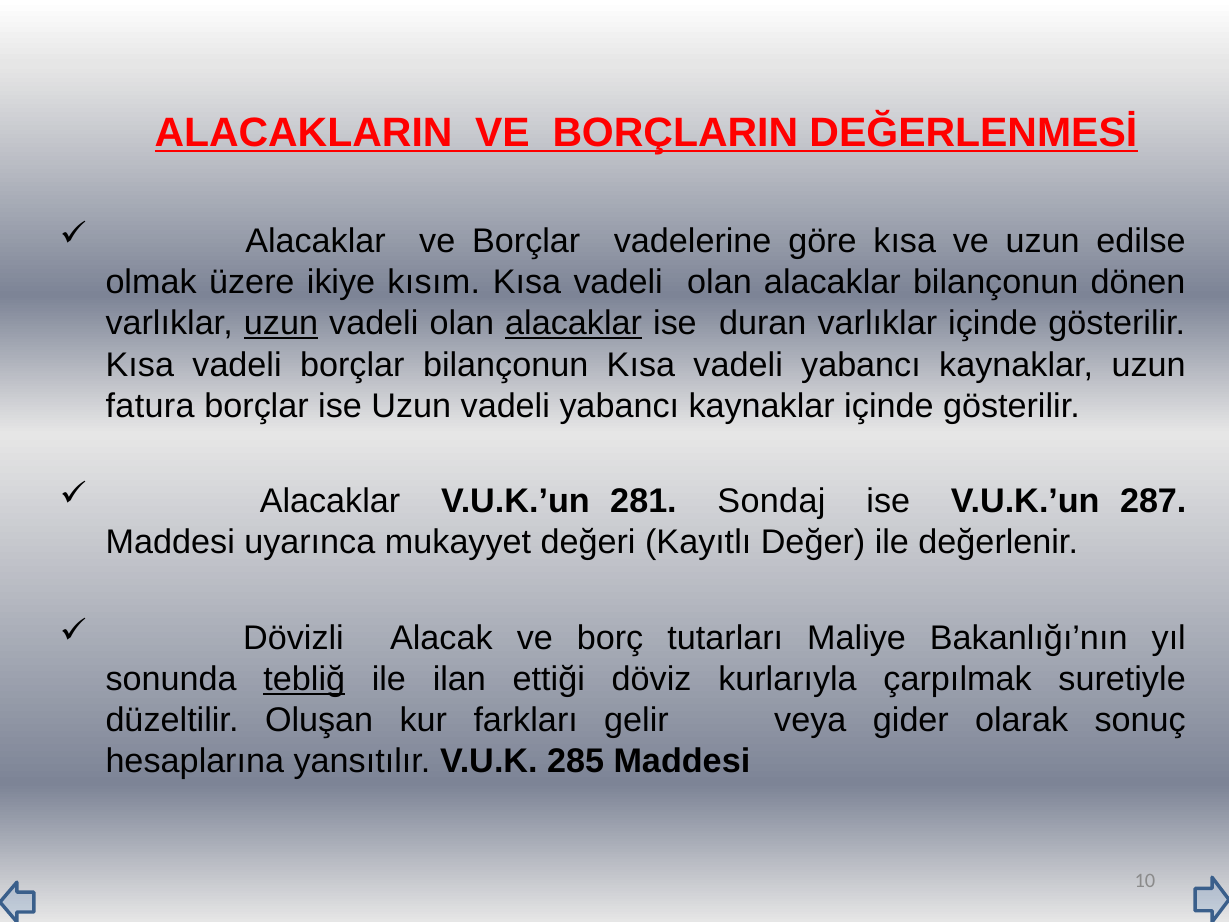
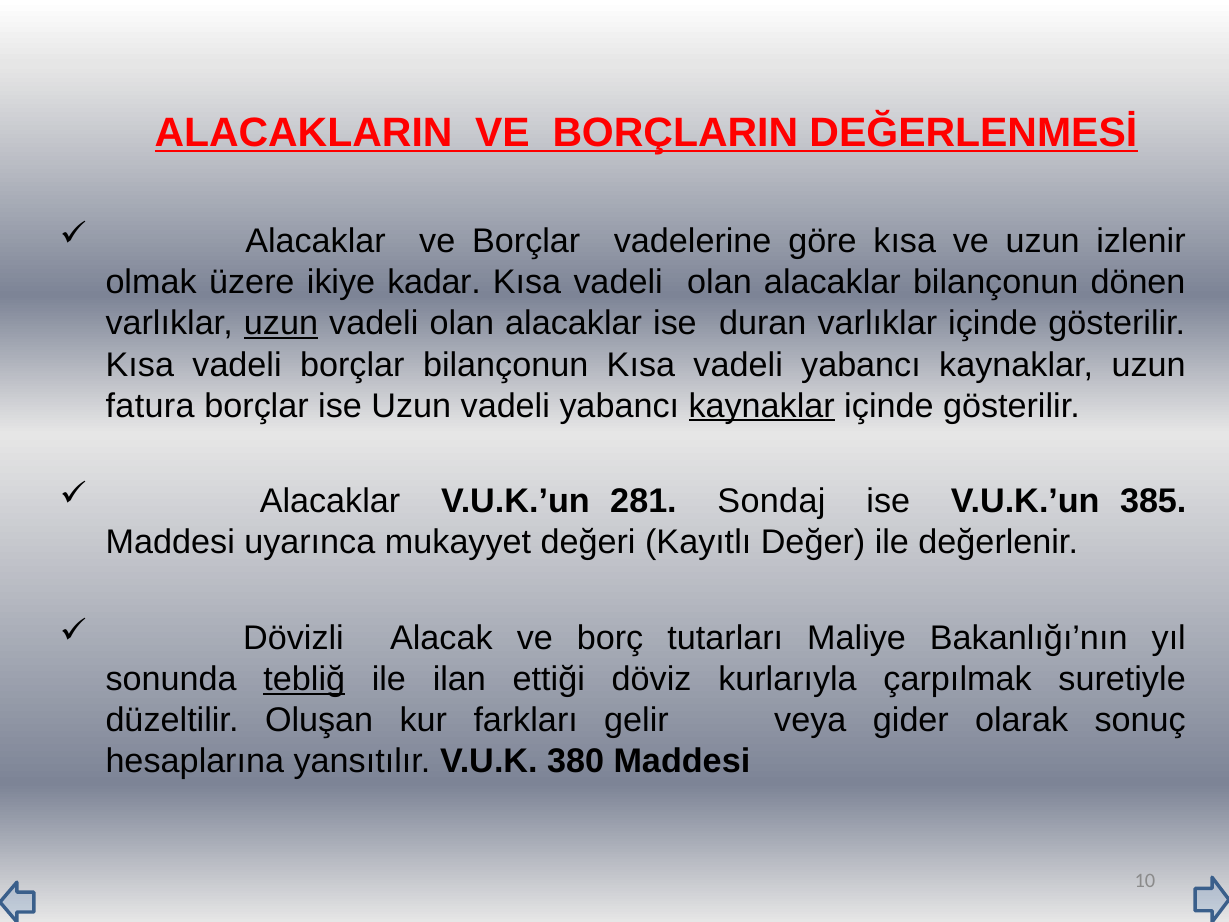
edilse: edilse -> izlenir
kısım: kısım -> kadar
alacaklar at (574, 324) underline: present -> none
kaynaklar at (762, 406) underline: none -> present
287: 287 -> 385
285: 285 -> 380
